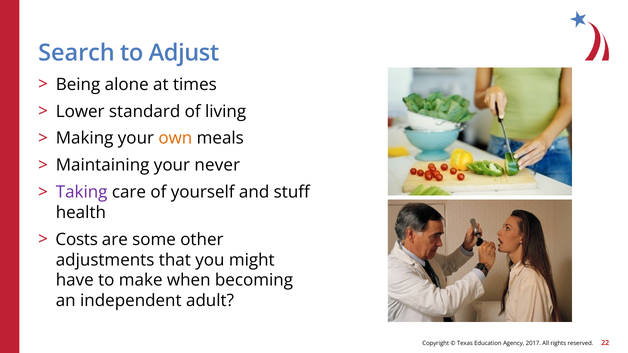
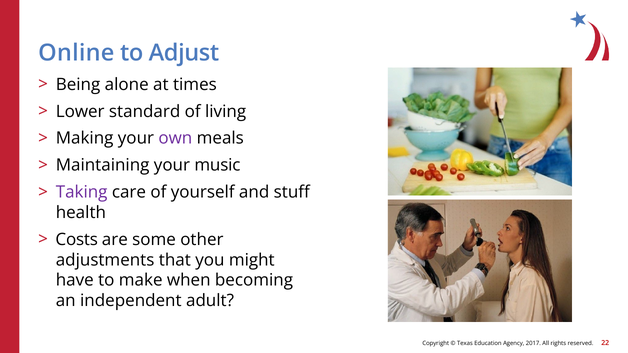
Search: Search -> Online
own colour: orange -> purple
never: never -> music
